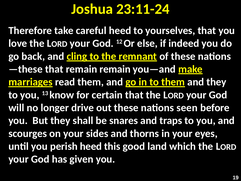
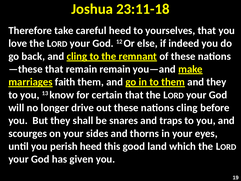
23:11-24: 23:11-24 -> 23:11-18
read: read -> faith
nations seen: seen -> cling
